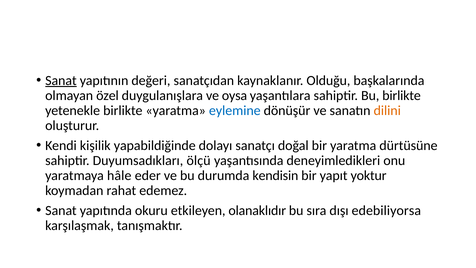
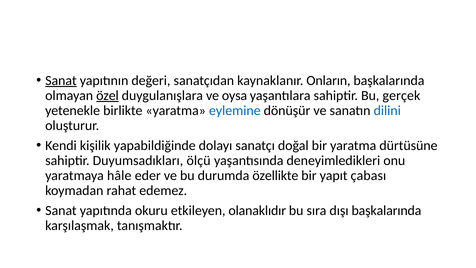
Olduğu: Olduğu -> Onların
özel underline: none -> present
Bu birlikte: birlikte -> gerçek
dilini colour: orange -> blue
kendisin: kendisin -> özellikte
yoktur: yoktur -> çabası
dışı edebiliyorsa: edebiliyorsa -> başkalarında
